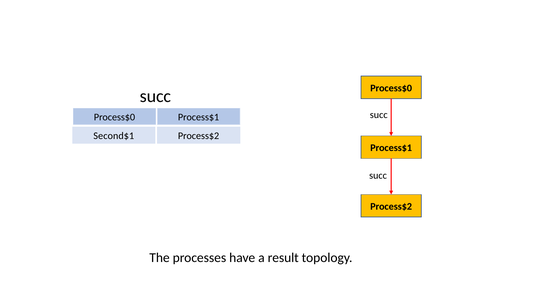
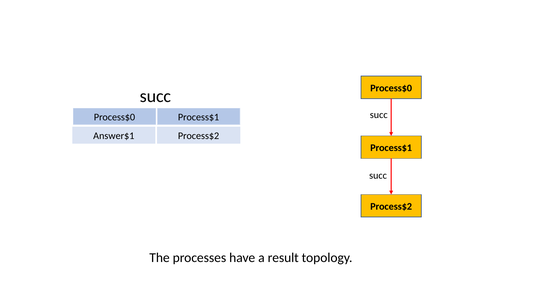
Second$1: Second$1 -> Answer$1
